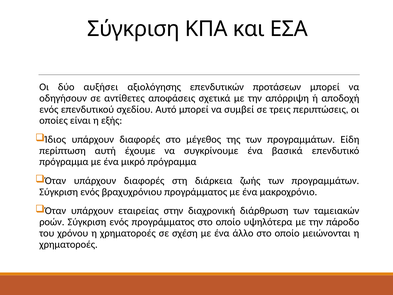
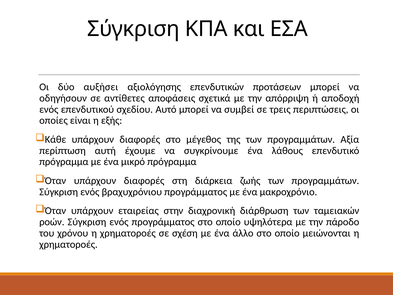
Ίδιος: Ίδιος -> Κάθε
Είδη: Είδη -> Αξία
βασικά: βασικά -> λάθους
